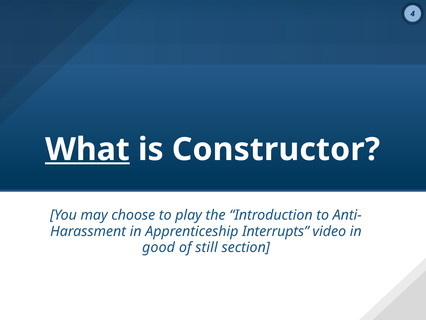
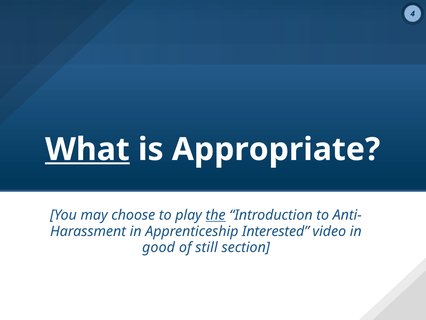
Constructor: Constructor -> Appropriate
the underline: none -> present
Interrupts: Interrupts -> Interested
